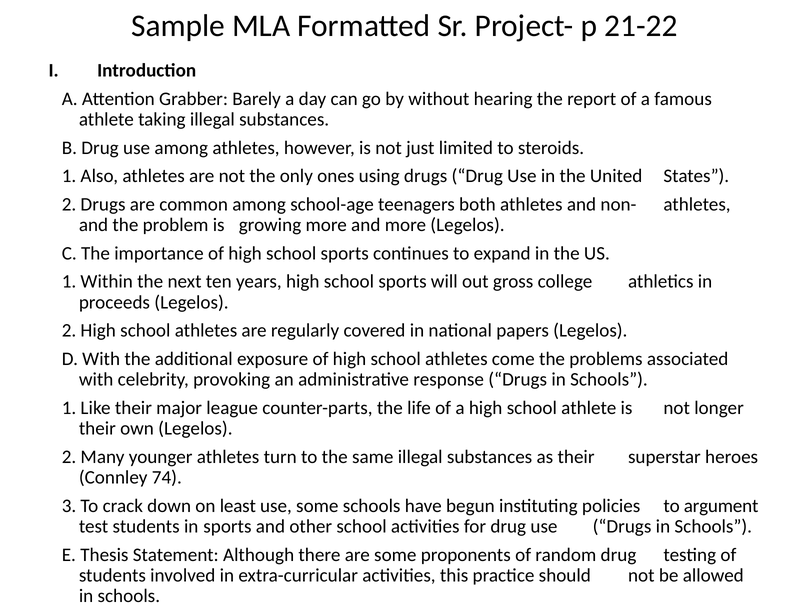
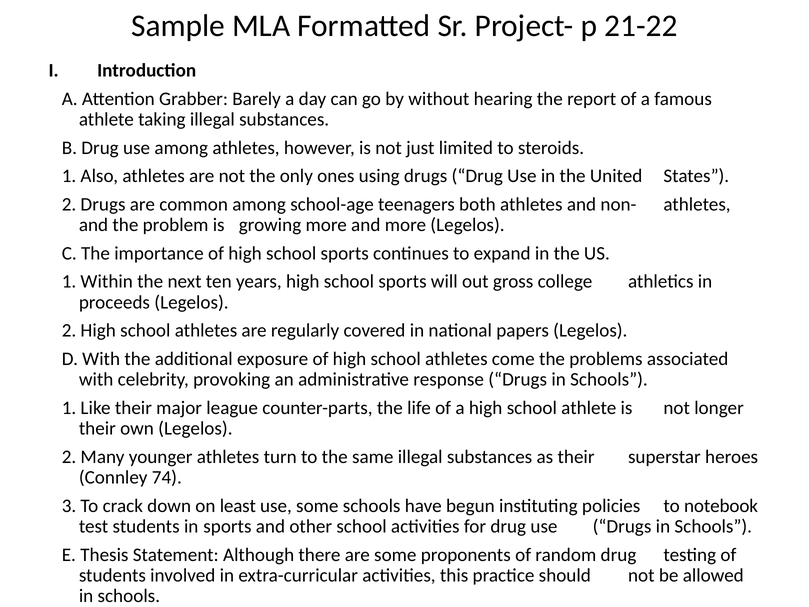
argument: argument -> notebook
